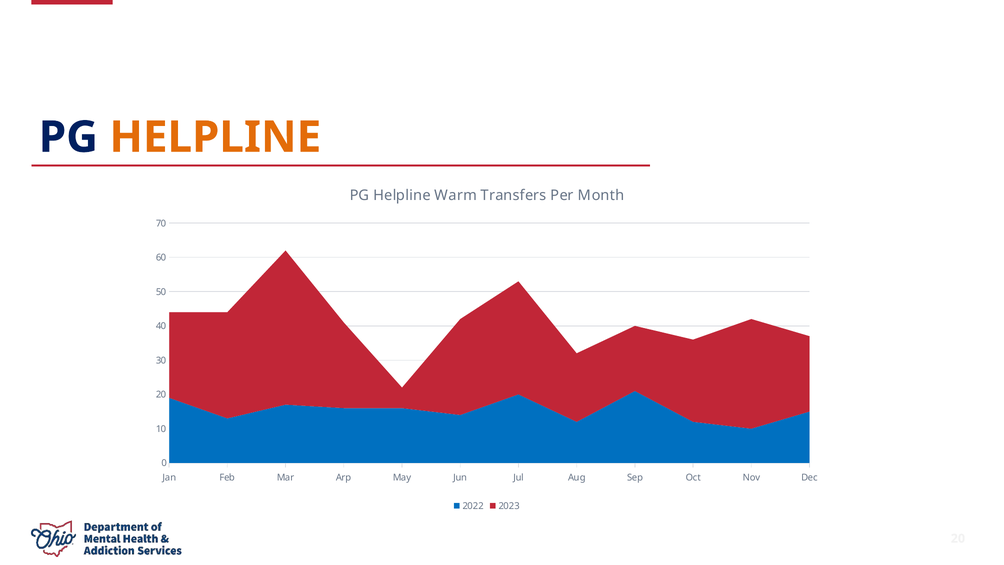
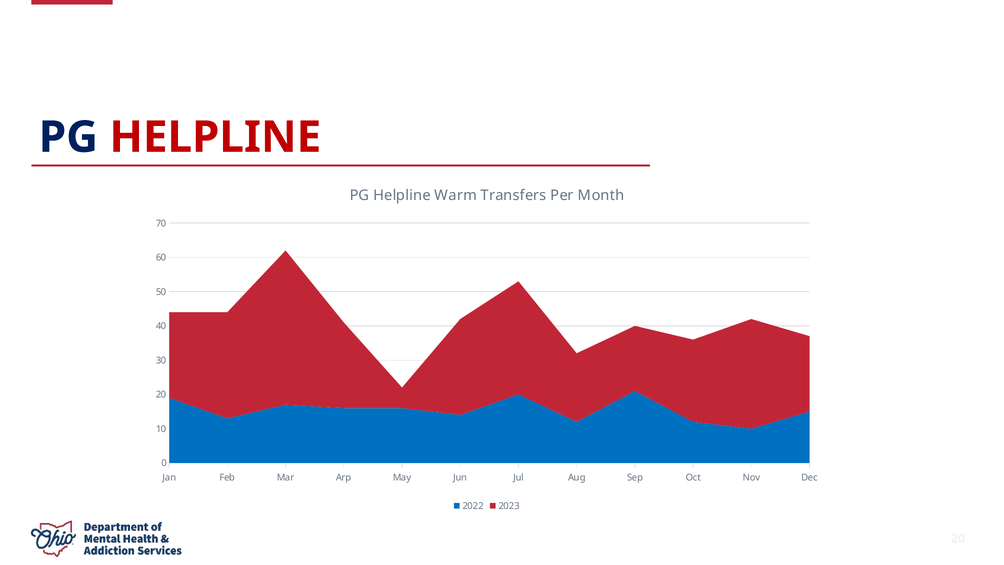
HELPLINE at (215, 137) colour: orange -> red
